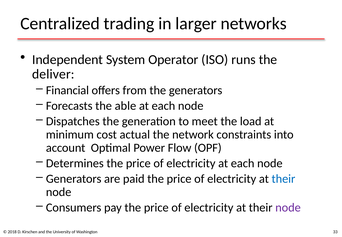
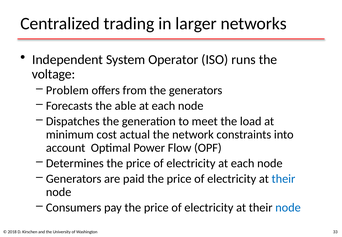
deliver: deliver -> voltage
Financial: Financial -> Problem
node at (288, 207) colour: purple -> blue
